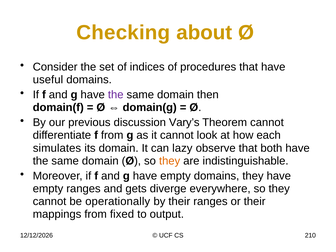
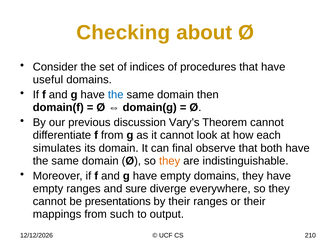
the at (116, 95) colour: purple -> blue
lazy: lazy -> final
gets: gets -> sure
operationally: operationally -> presentations
fixed: fixed -> such
